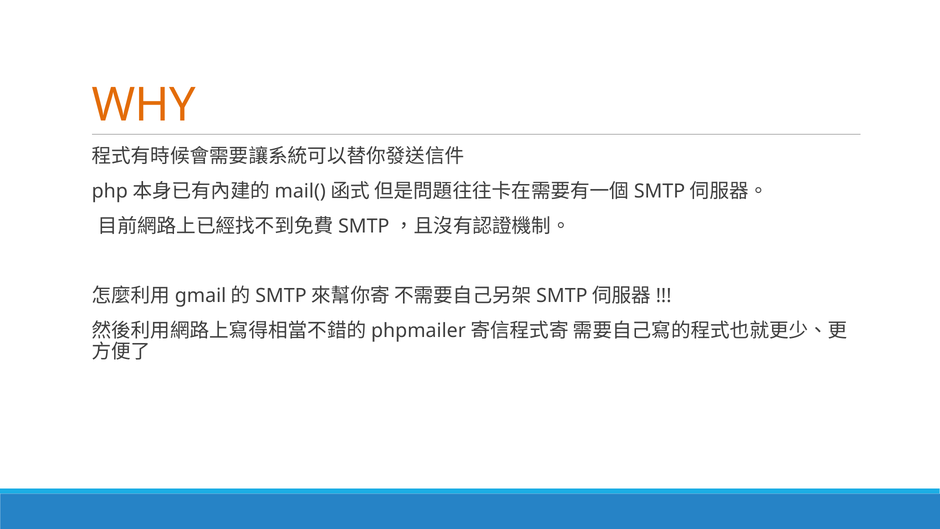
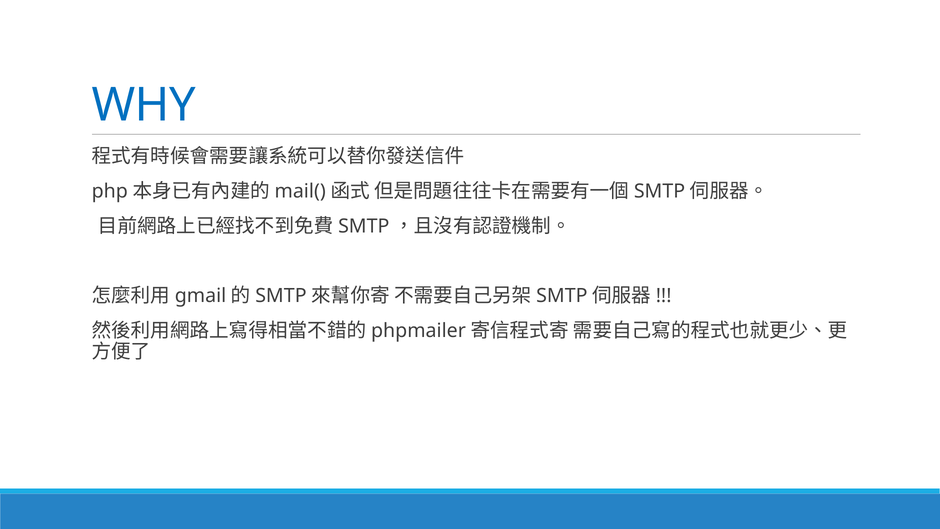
WHY colour: orange -> blue
